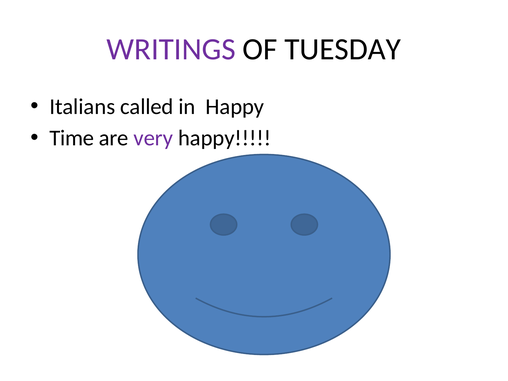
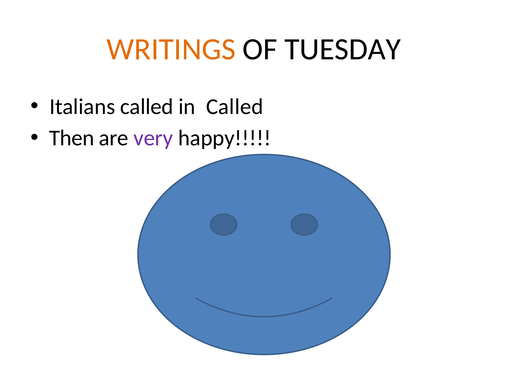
WRITINGS colour: purple -> orange
in Happy: Happy -> Called
Time: Time -> Then
